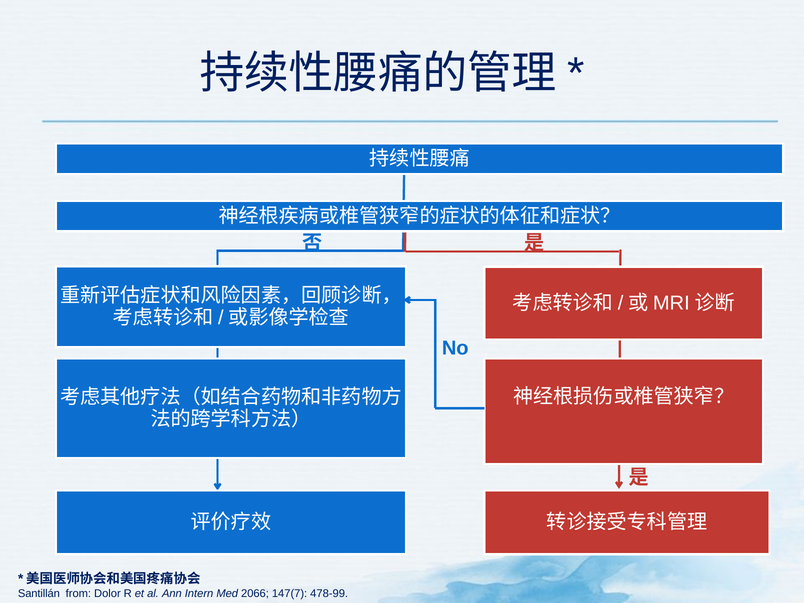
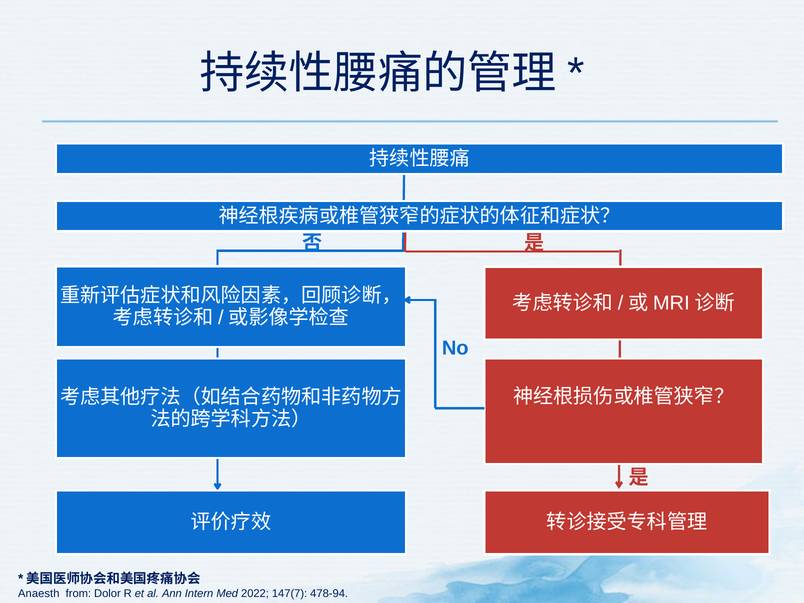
Santillán: Santillán -> Anaesth
2066: 2066 -> 2022
478-99: 478-99 -> 478-94
